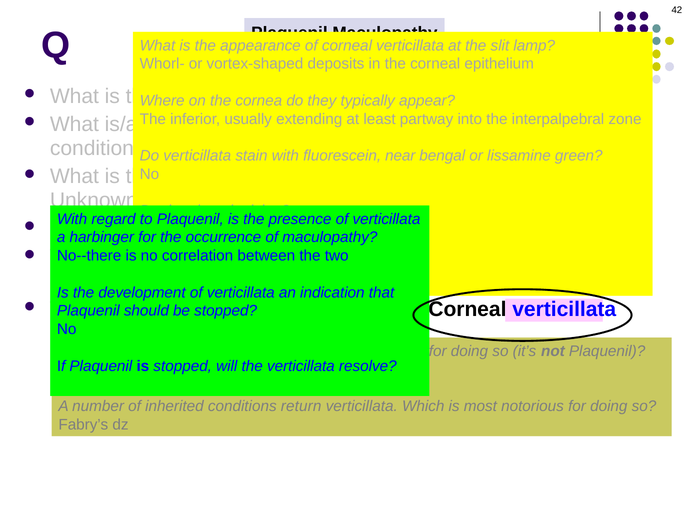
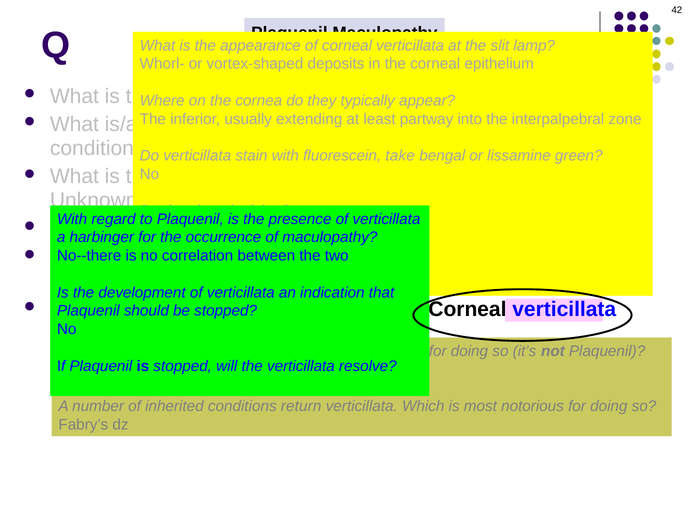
near: near -> take
